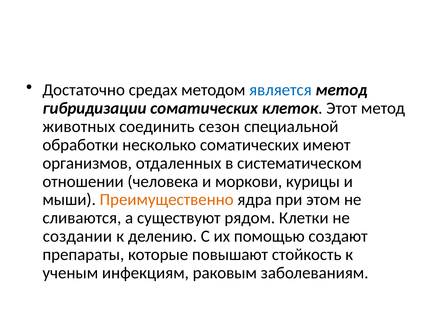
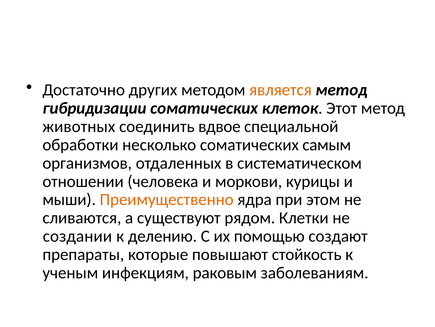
средах: средах -> других
является colour: blue -> orange
сезон: сезон -> вдвое
имеют: имеют -> самым
